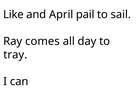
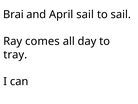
Like: Like -> Brai
April pail: pail -> sail
